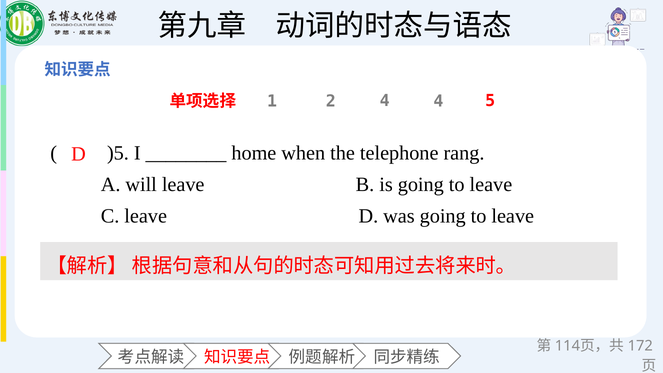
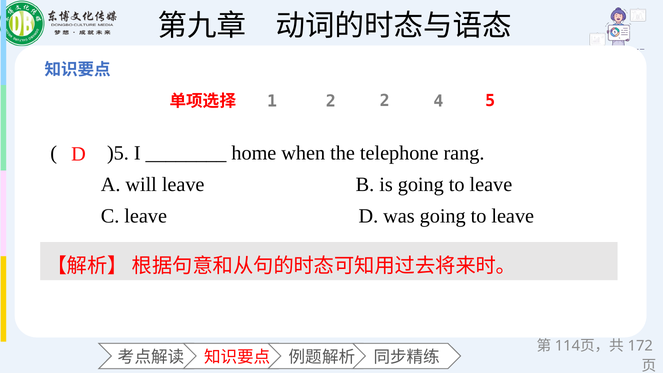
2 4: 4 -> 2
